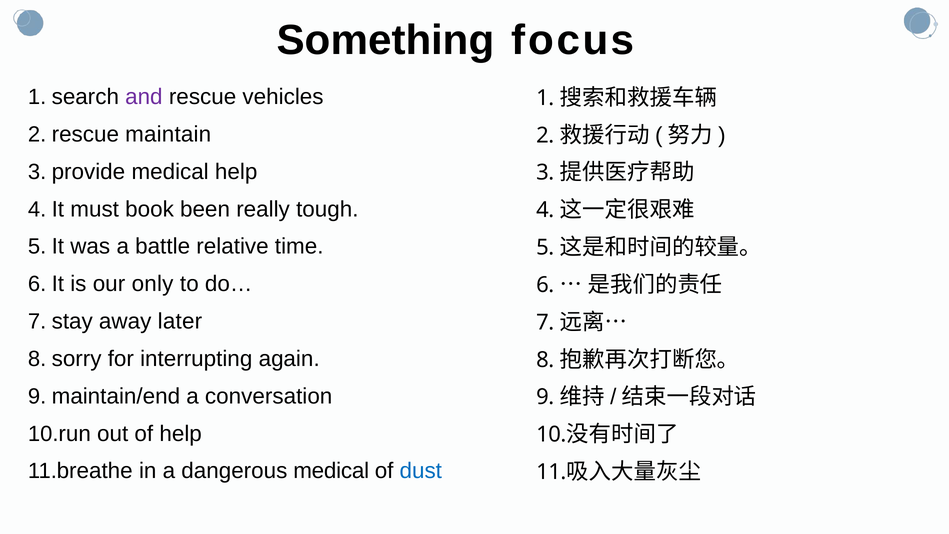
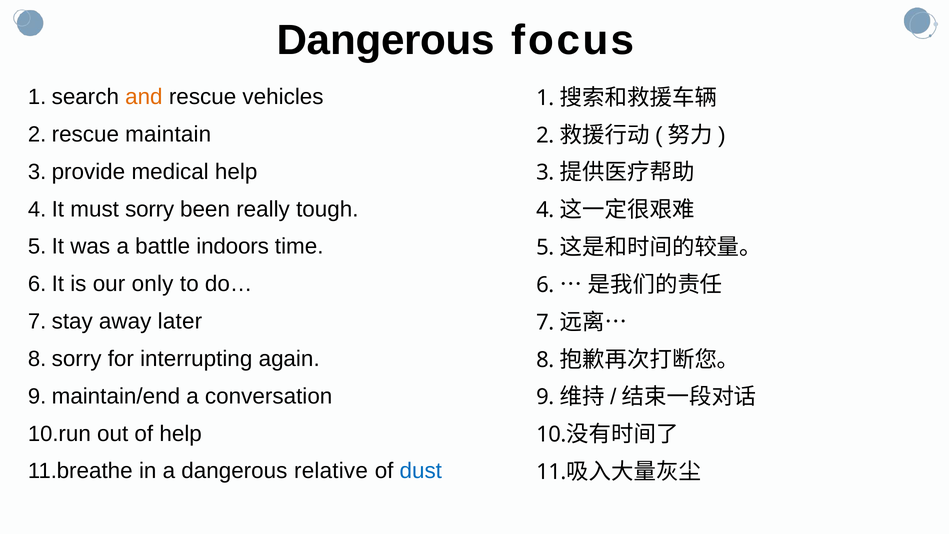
Something at (386, 40): Something -> Dangerous
and colour: purple -> orange
book: book -> sorry
relative: relative -> indoors
dangerous medical: medical -> relative
